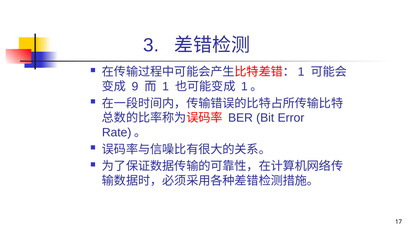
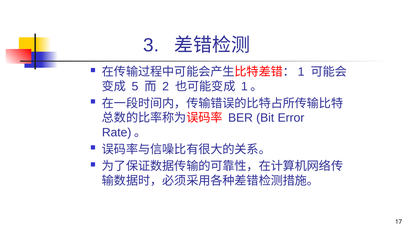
9: 9 -> 5
1 at (166, 86): 1 -> 2
